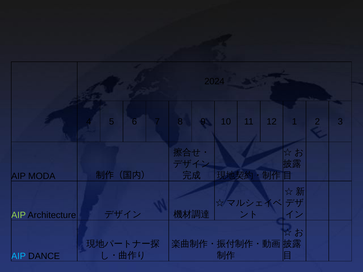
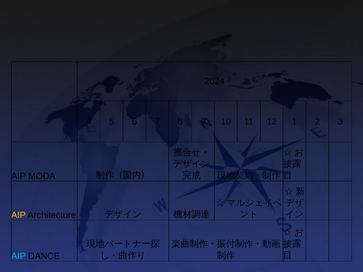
AIP at (19, 215) colour: light green -> yellow
